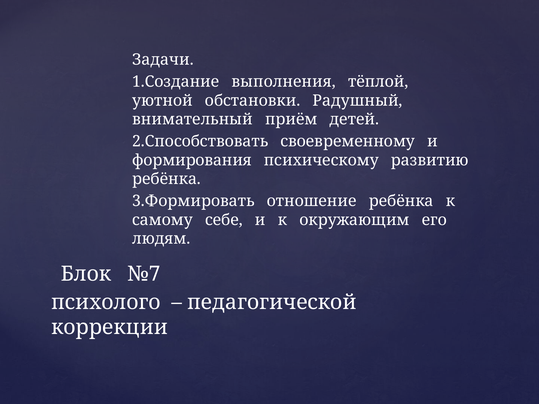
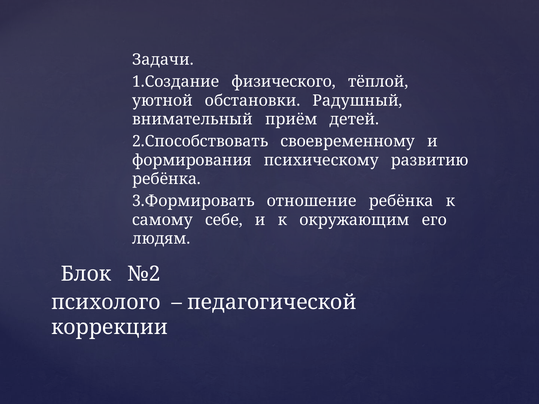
выполнения: выполнения -> физического
№7: №7 -> №2
